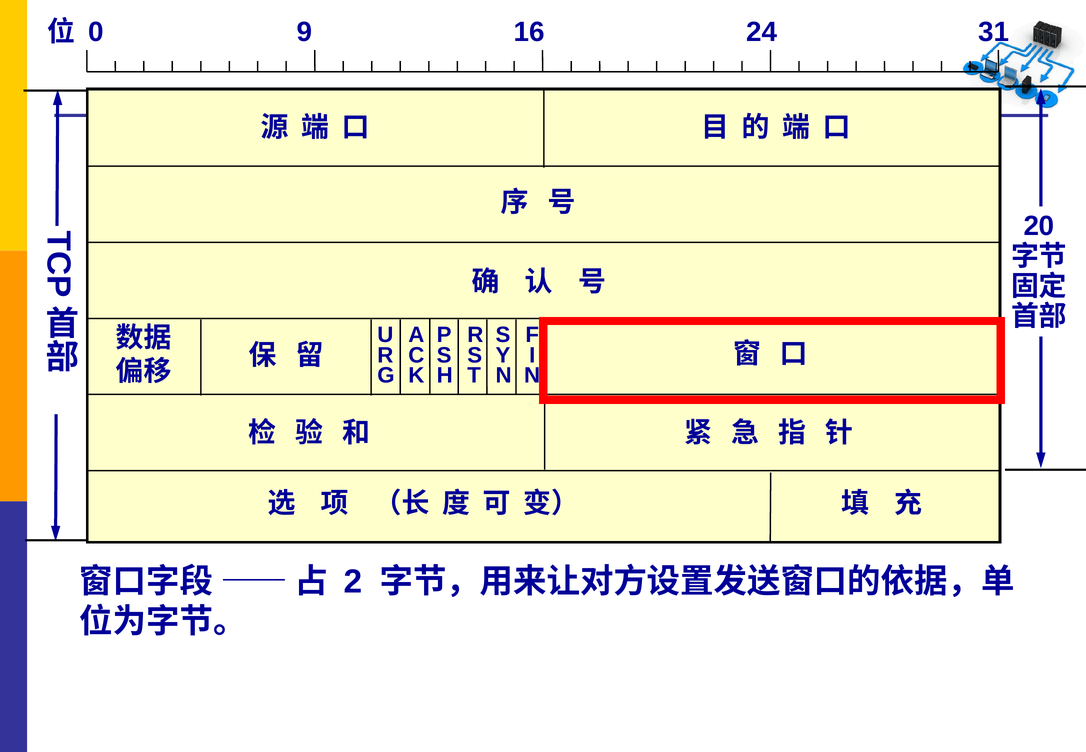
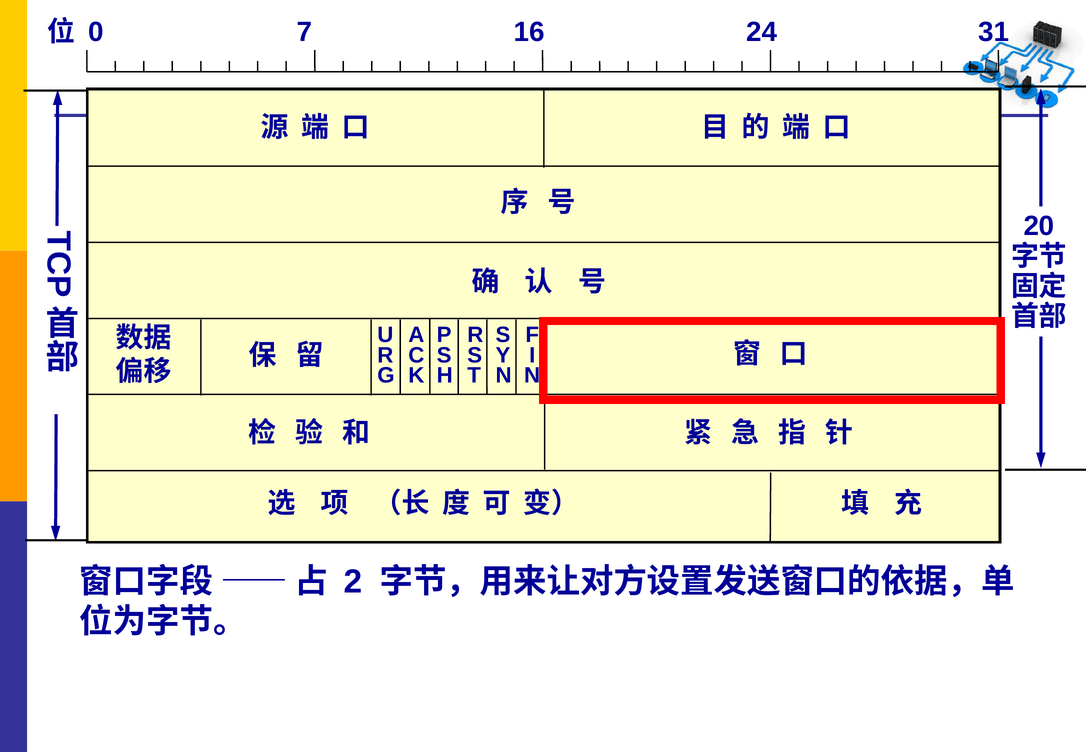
9: 9 -> 7
